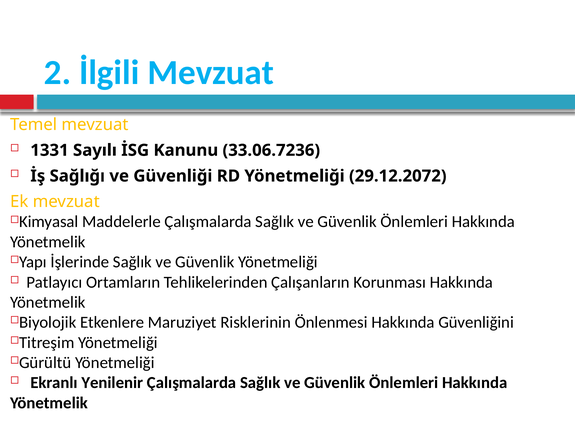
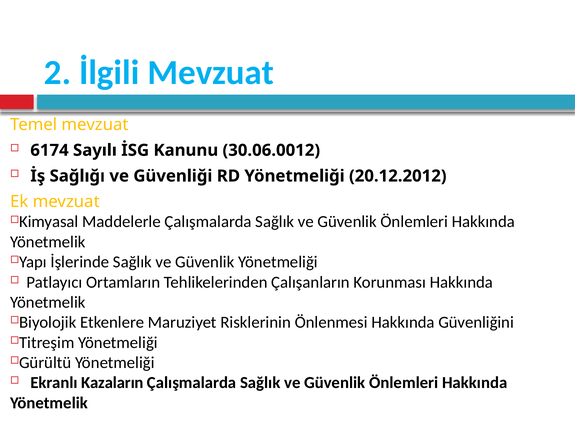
1331: 1331 -> 6174
33.06.7236: 33.06.7236 -> 30.06.0012
29.12.2072: 29.12.2072 -> 20.12.2012
Yenilenir: Yenilenir -> Kazaların
